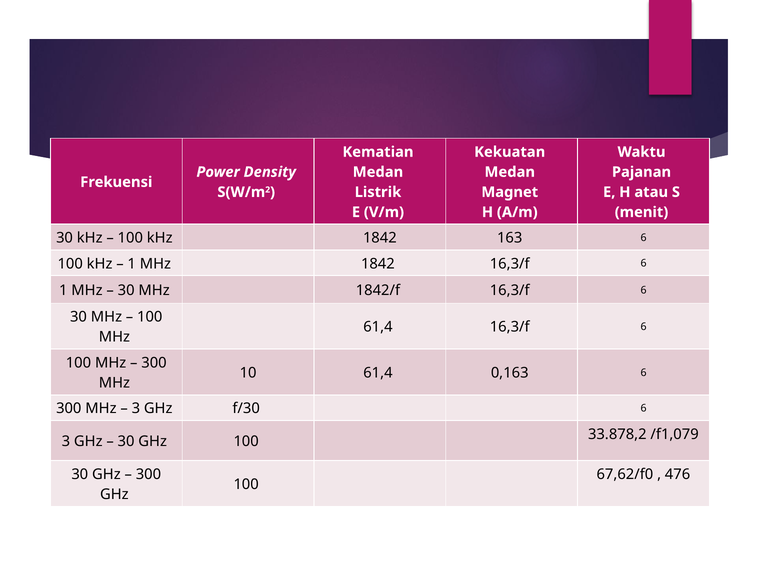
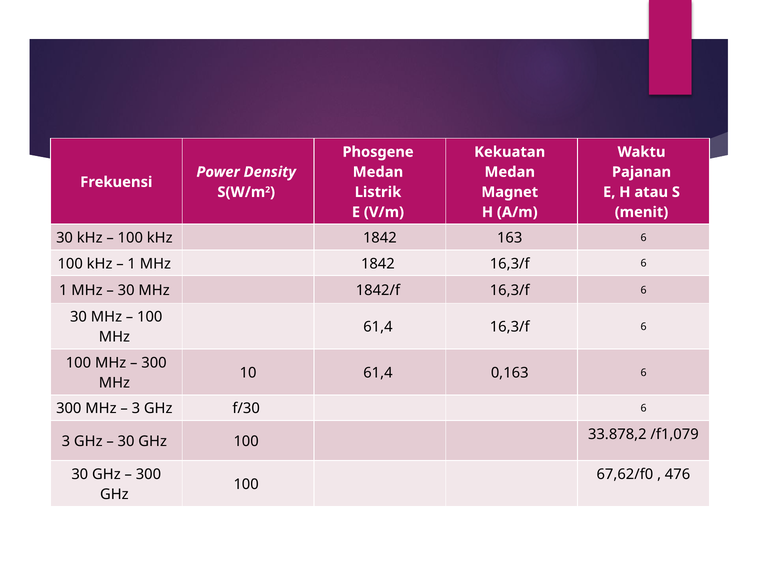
Kematian: Kematian -> Phosgene
